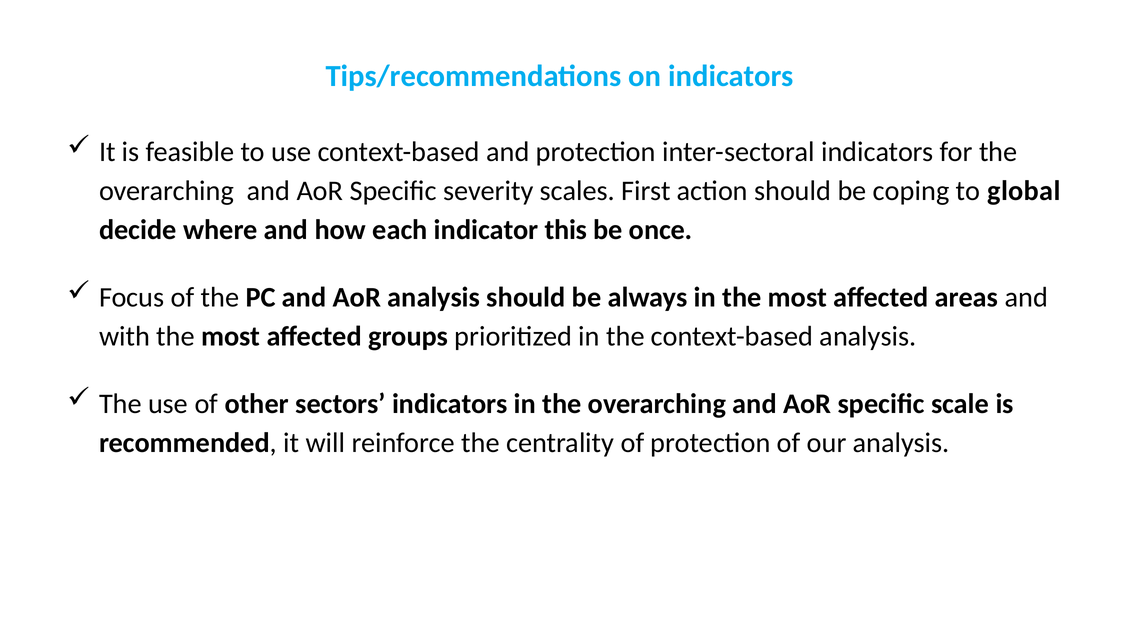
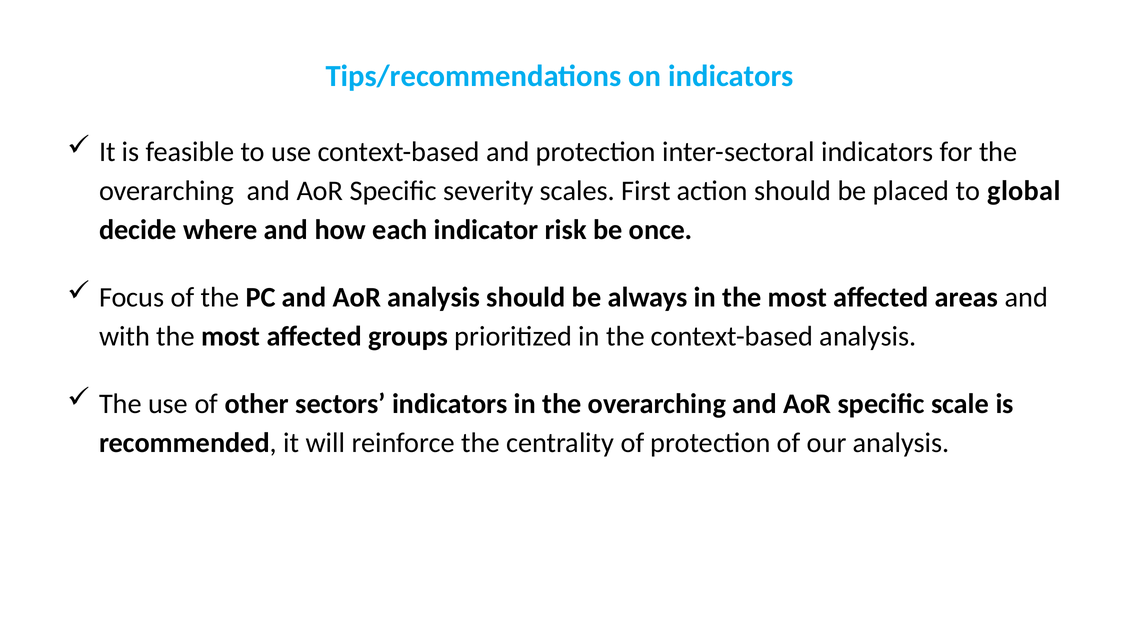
coping: coping -> placed
this: this -> risk
